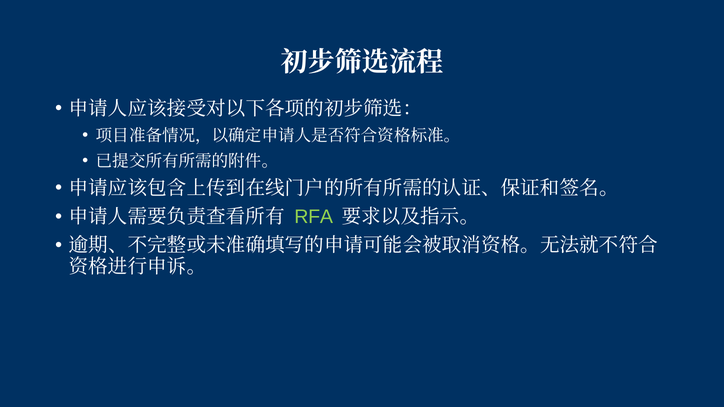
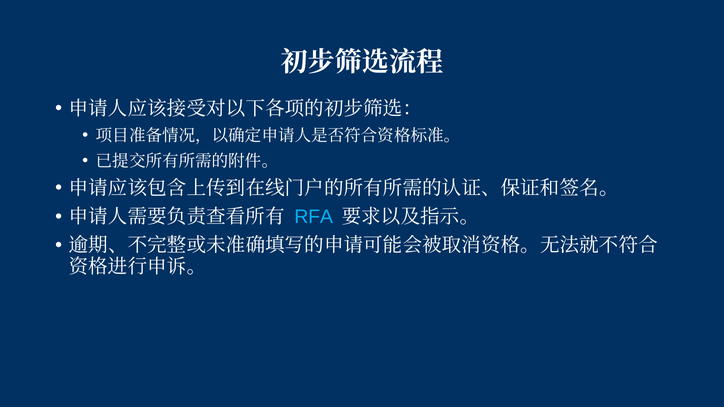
RFA colour: light green -> light blue
